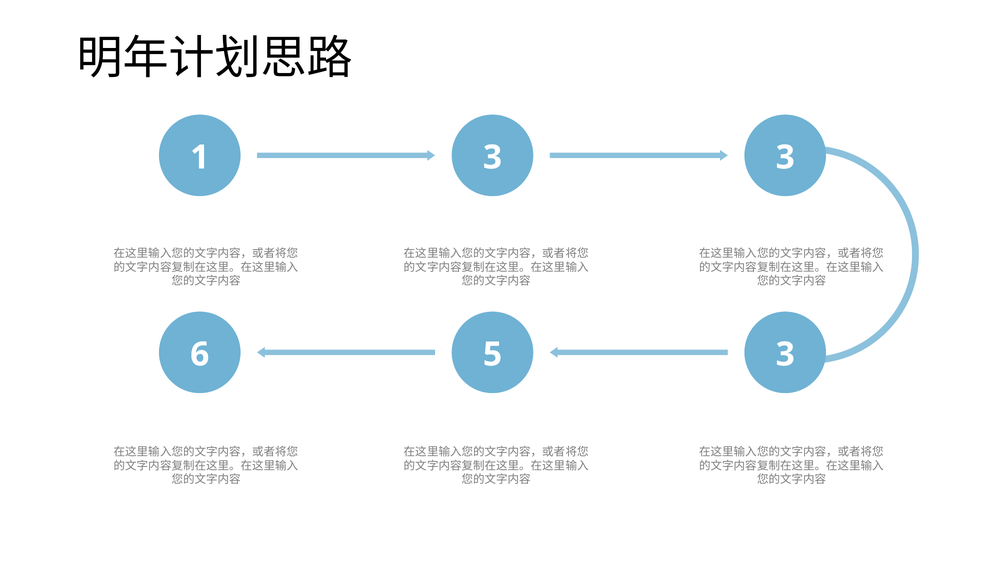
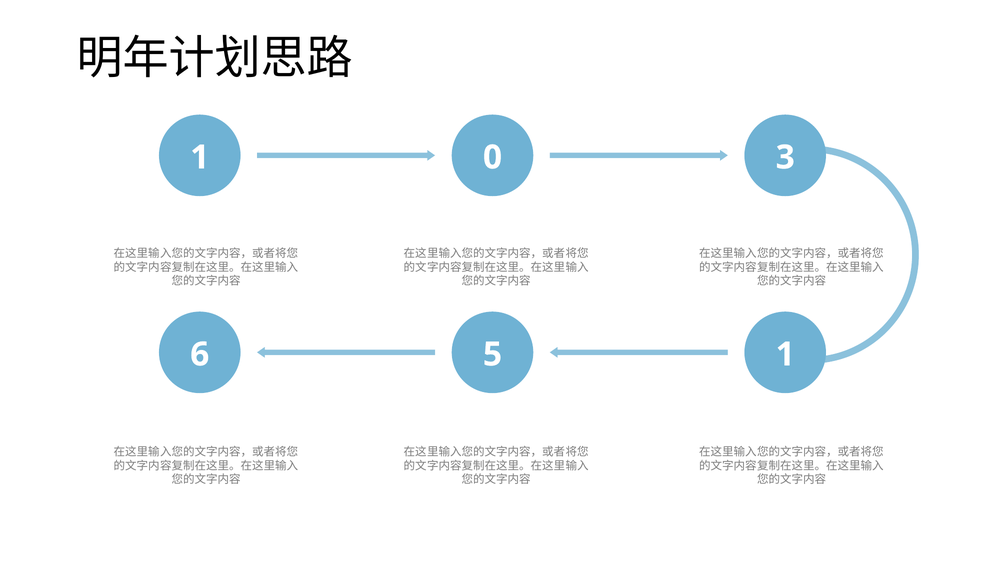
1 3: 3 -> 0
5 3: 3 -> 1
